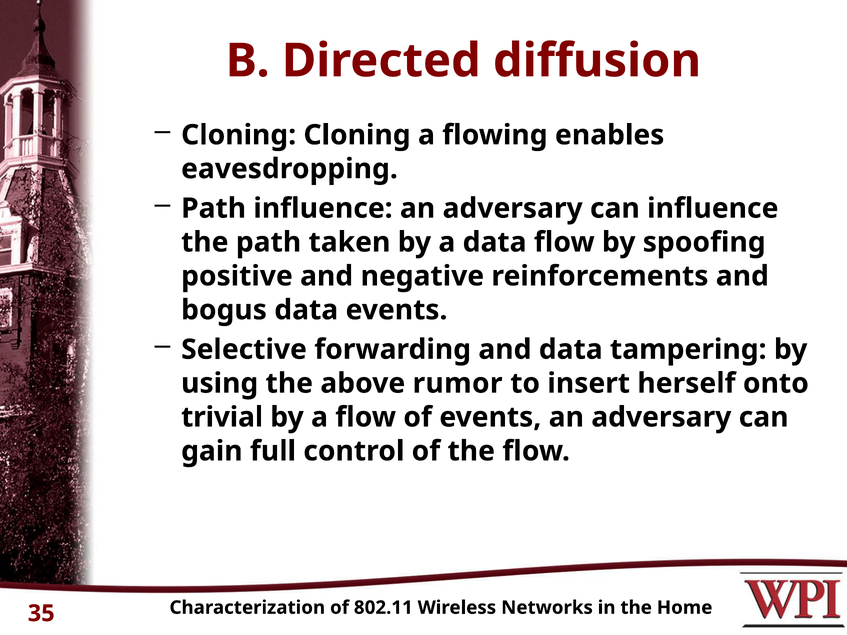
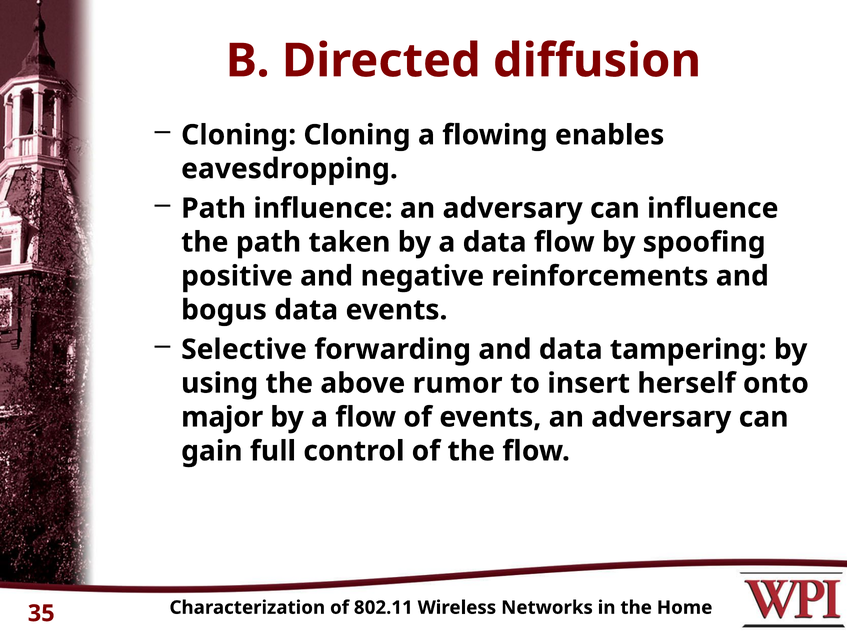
trivial: trivial -> major
